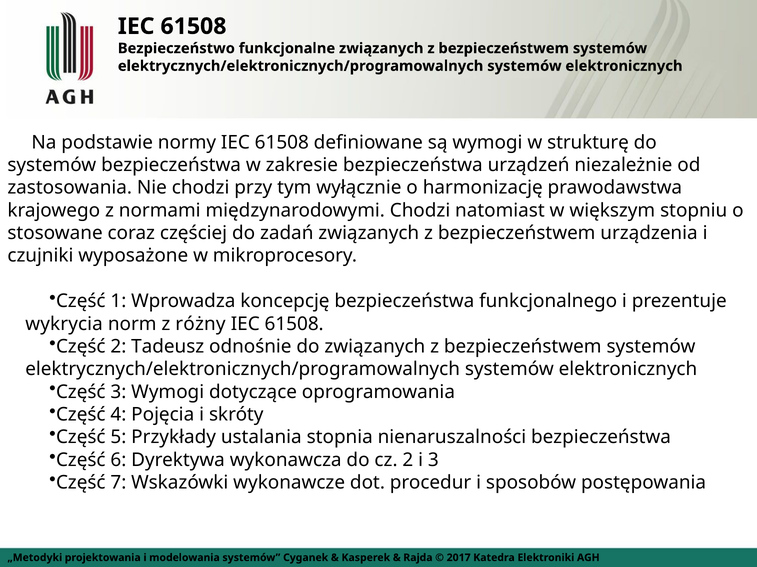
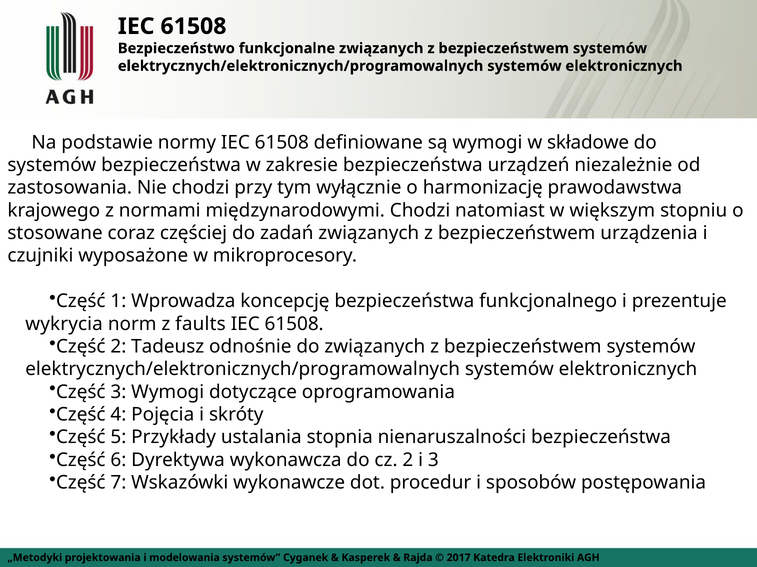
strukturę: strukturę -> składowe
różny: różny -> faults
